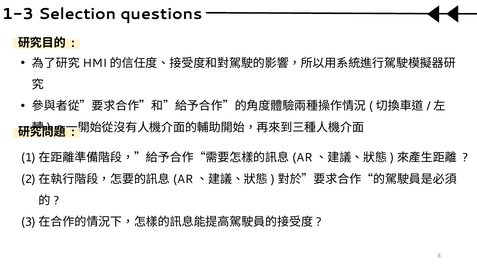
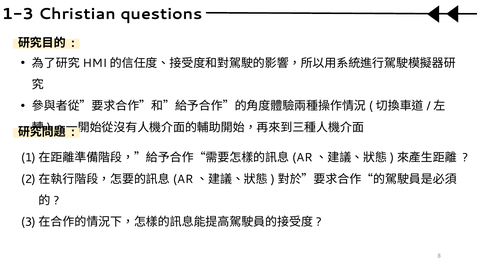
Selection: Selection -> Christian
